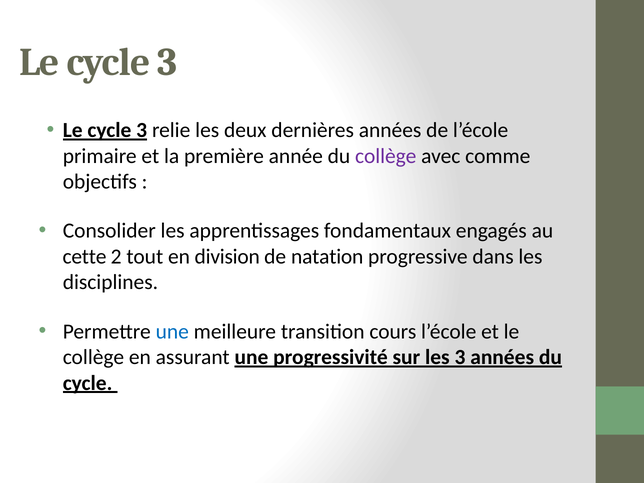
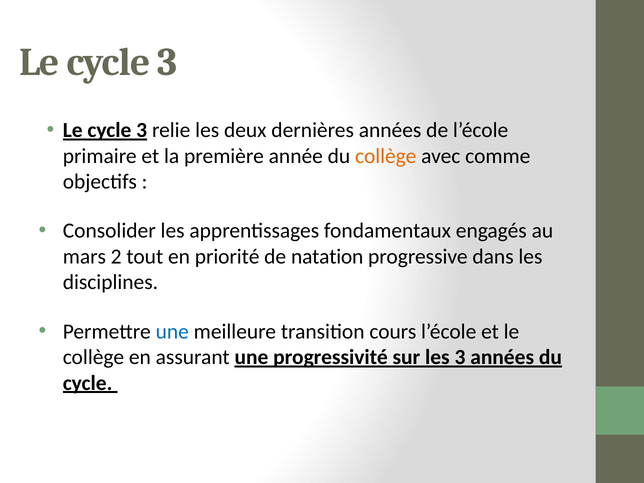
collège at (386, 156) colour: purple -> orange
cette: cette -> mars
division: division -> priorité
